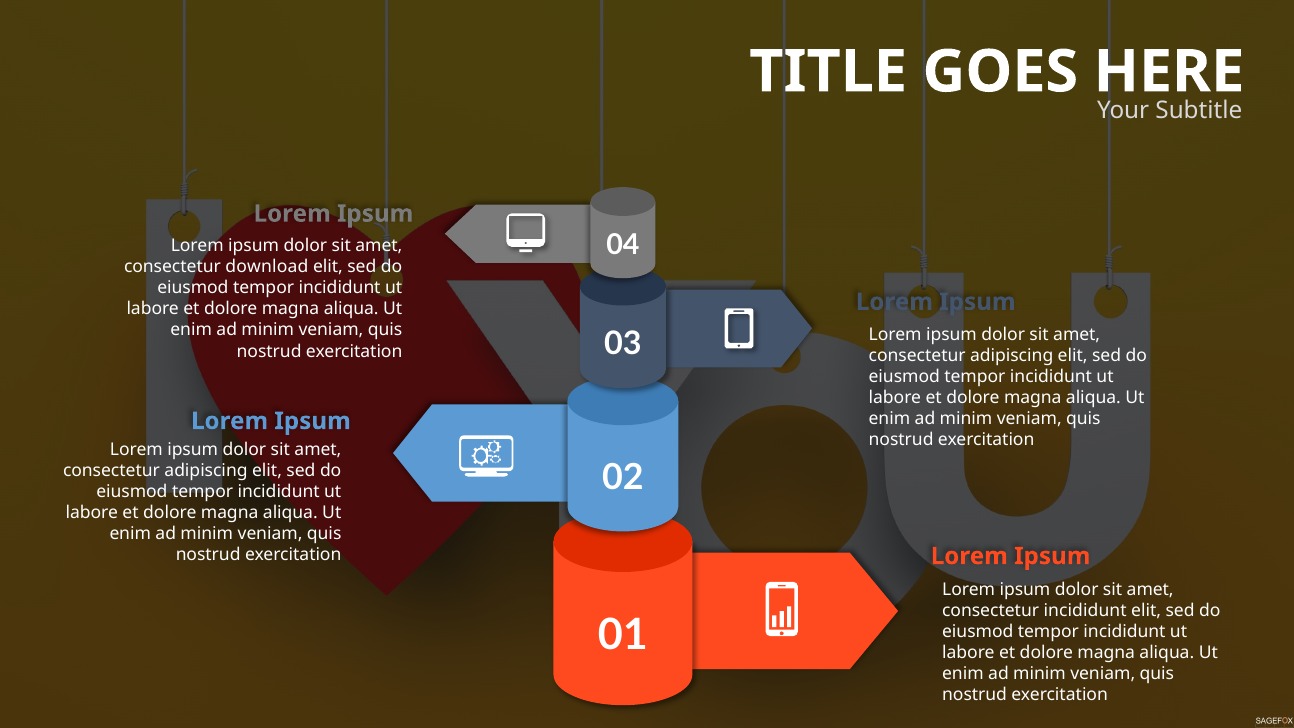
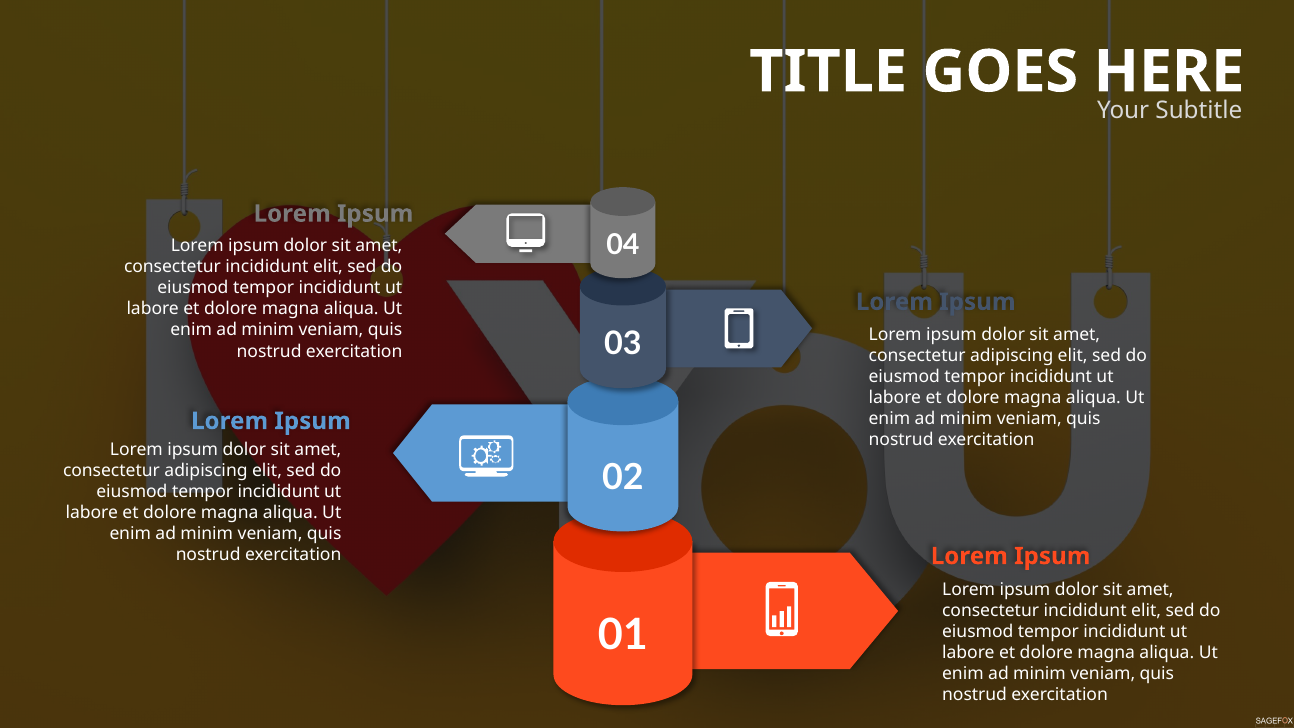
download at (267, 267): download -> incididunt
